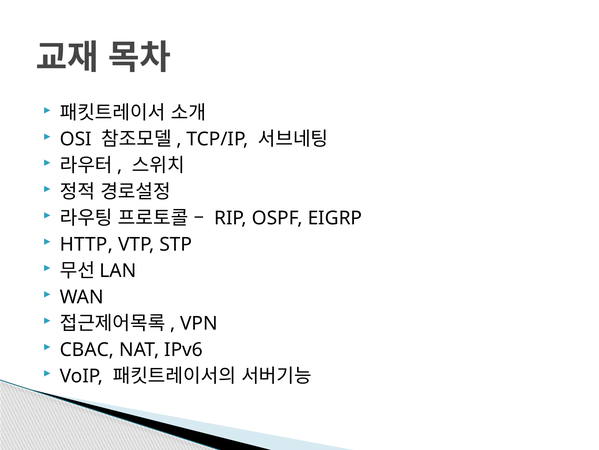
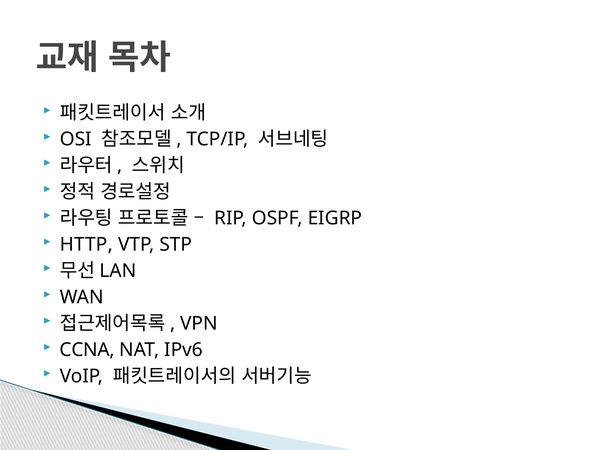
CBAC: CBAC -> CCNA
